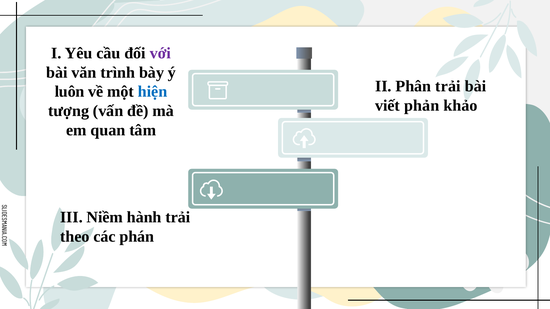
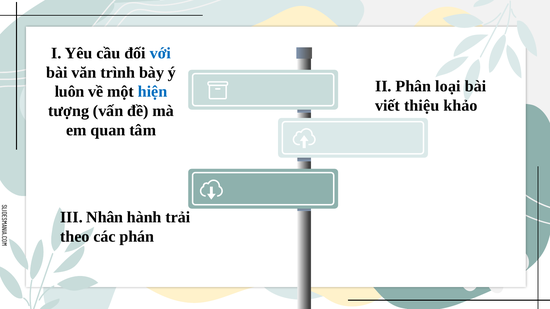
với colour: purple -> blue
Phân trải: trải -> loại
phản: phản -> thiệu
Niềm: Niềm -> Nhân
